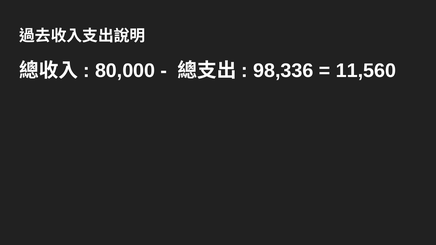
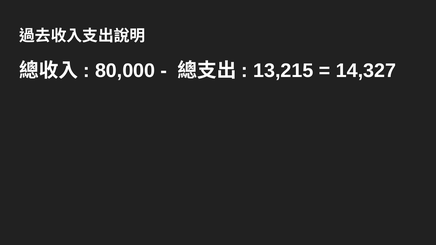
98,336: 98,336 -> 13,215
11,560: 11,560 -> 14,327
